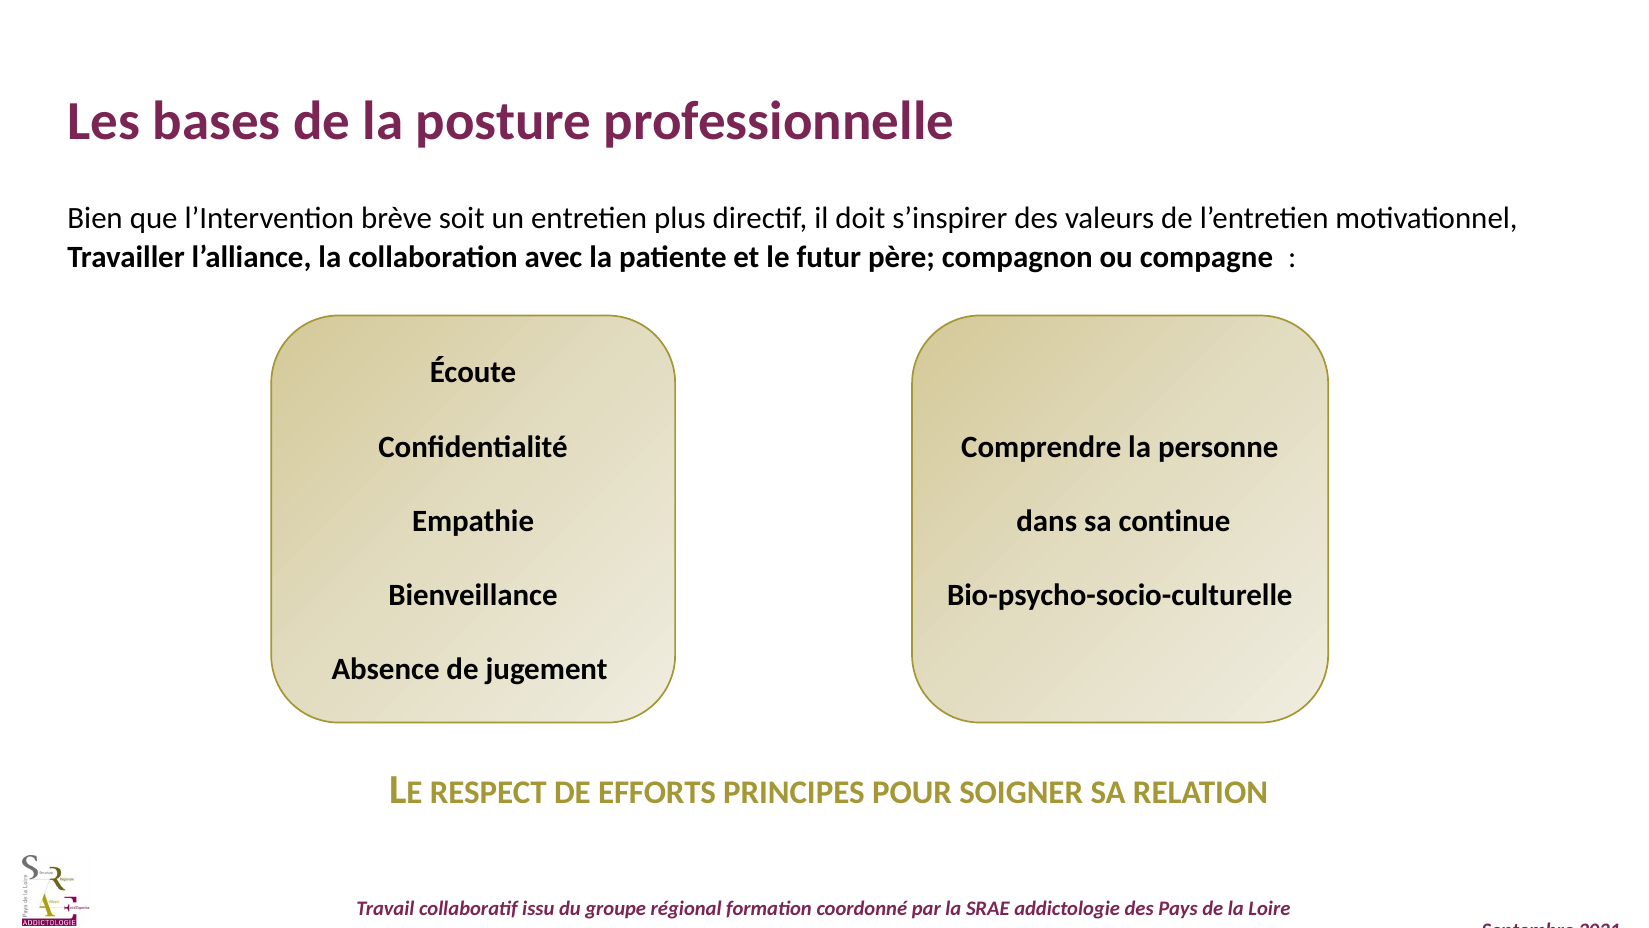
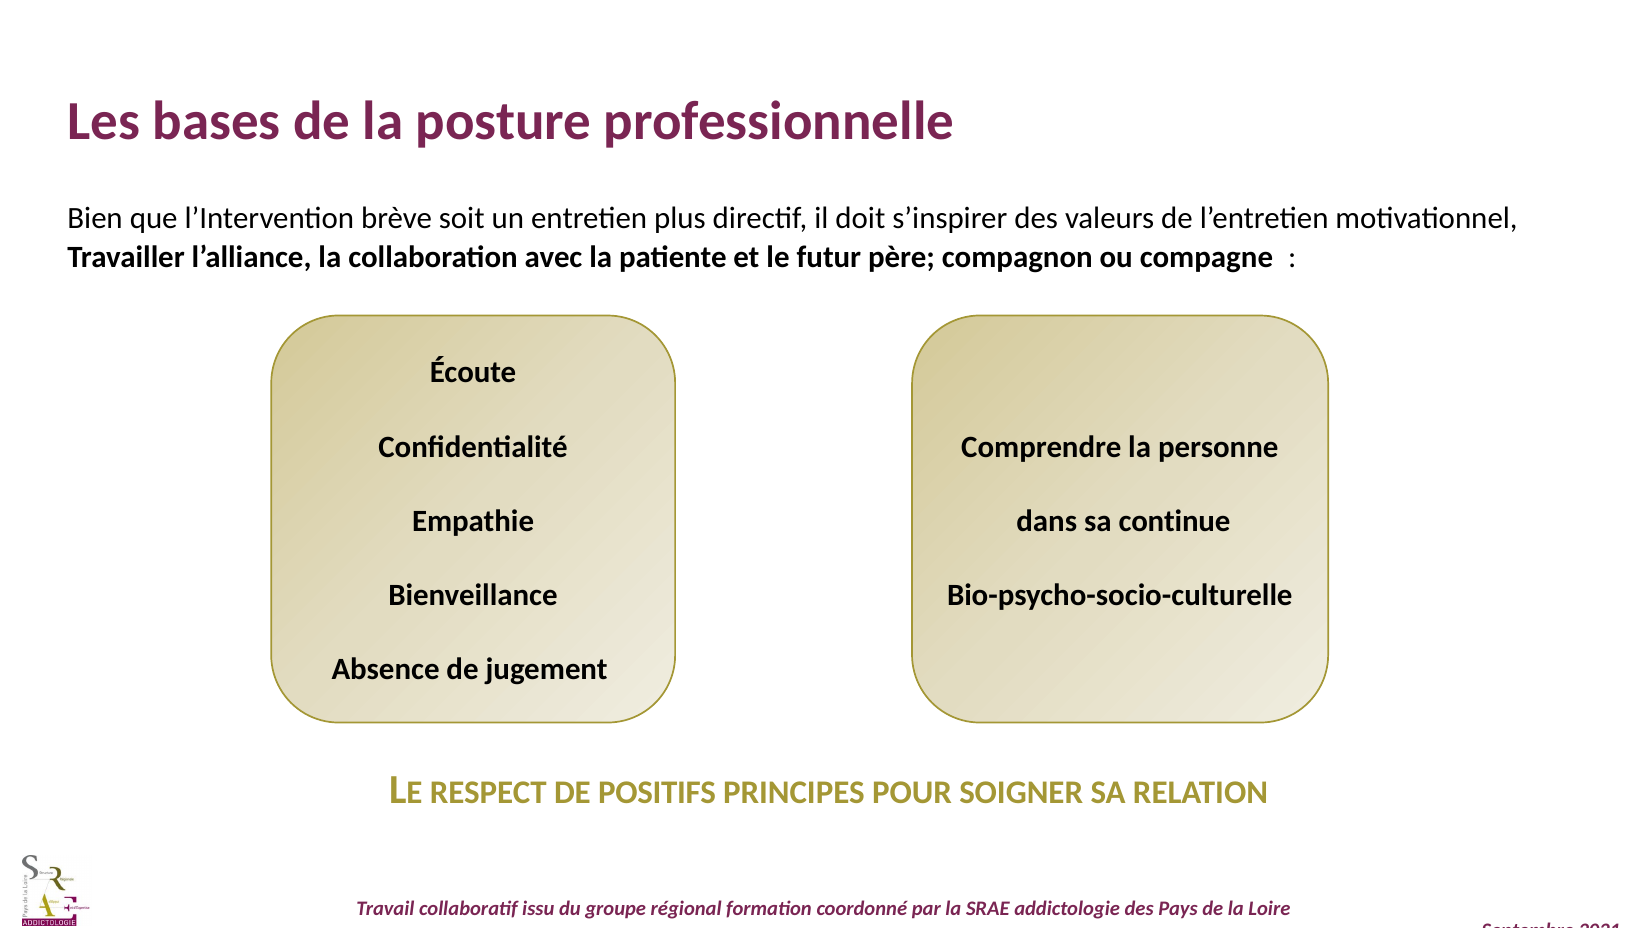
EFFORTS: EFFORTS -> POSITIFS
